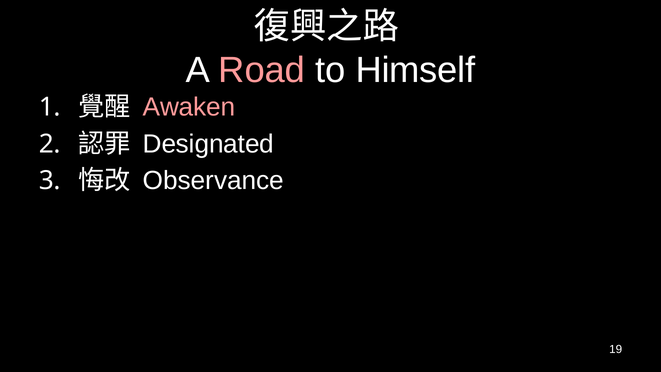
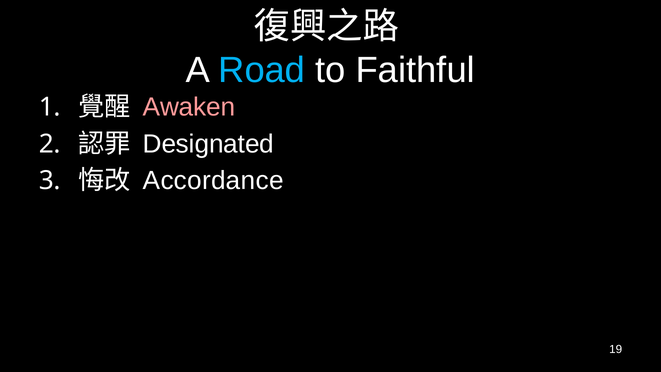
Road colour: pink -> light blue
Himself: Himself -> Faithful
Observance: Observance -> Accordance
